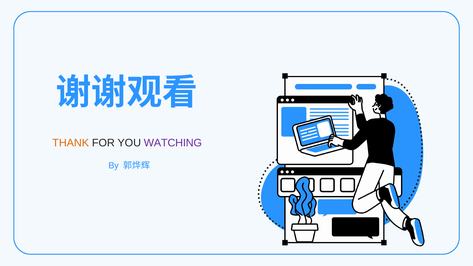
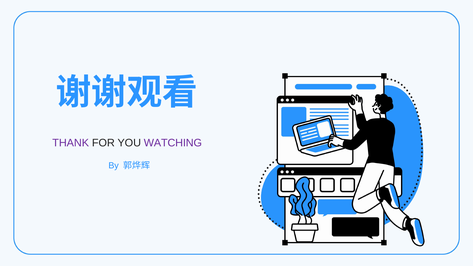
THANK colour: orange -> purple
